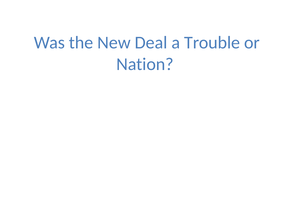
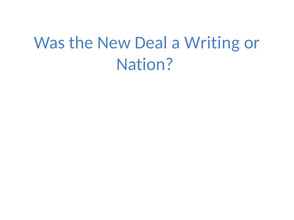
Trouble: Trouble -> Writing
